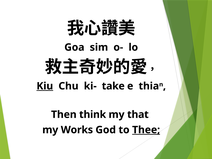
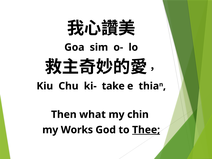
Kiu underline: present -> none
think: think -> what
that: that -> chin
